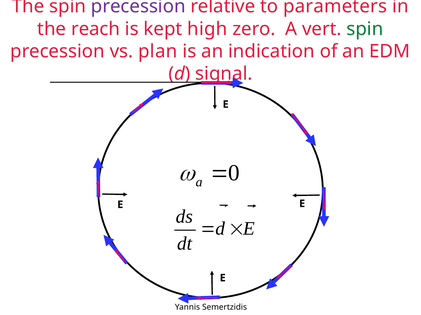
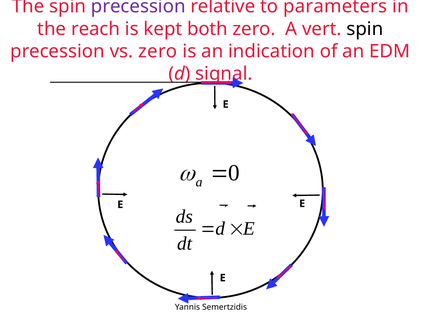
high: high -> both
spin at (365, 29) colour: green -> black
vs plan: plan -> zero
